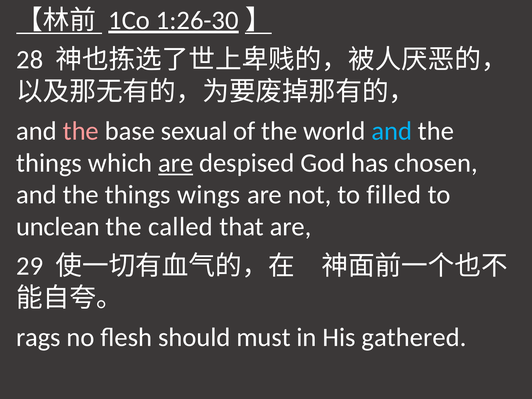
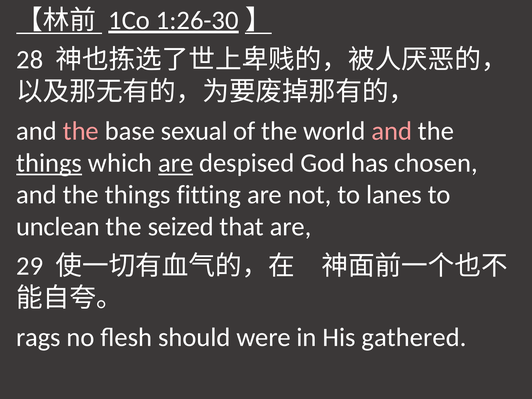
and at (392, 131) colour: light blue -> pink
things at (49, 163) underline: none -> present
wings: wings -> fitting
filled: filled -> lanes
called: called -> seized
must: must -> were
